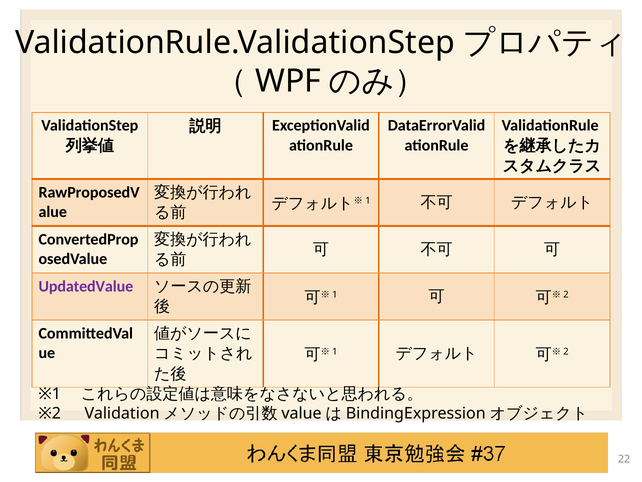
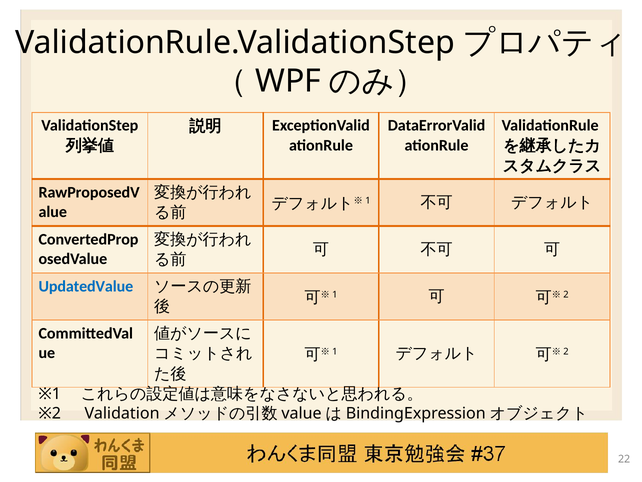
UpdatedValue colour: purple -> blue
